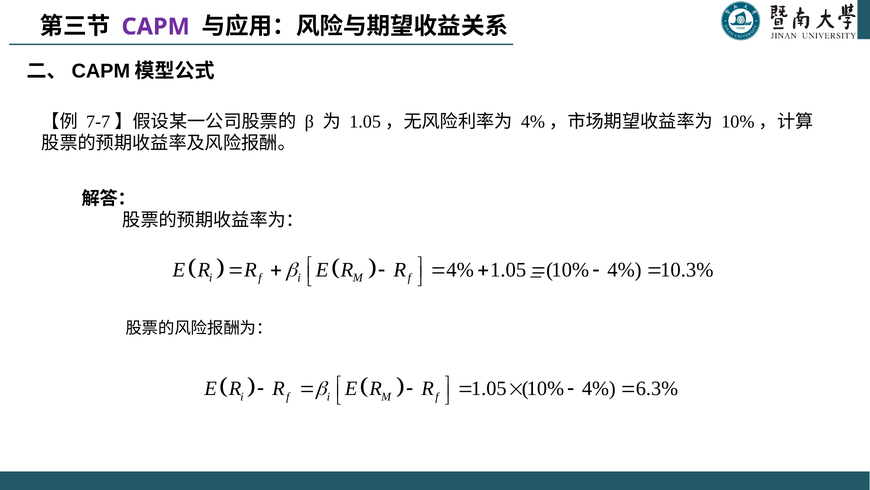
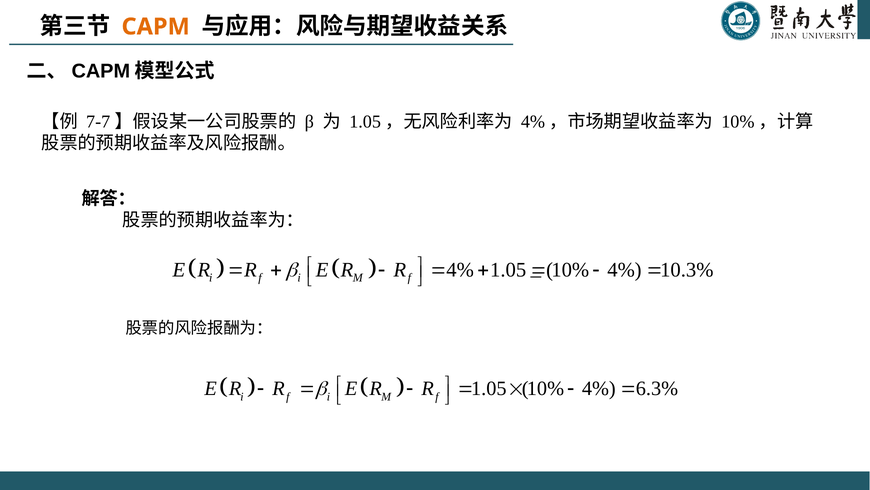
CAPM colour: purple -> orange
